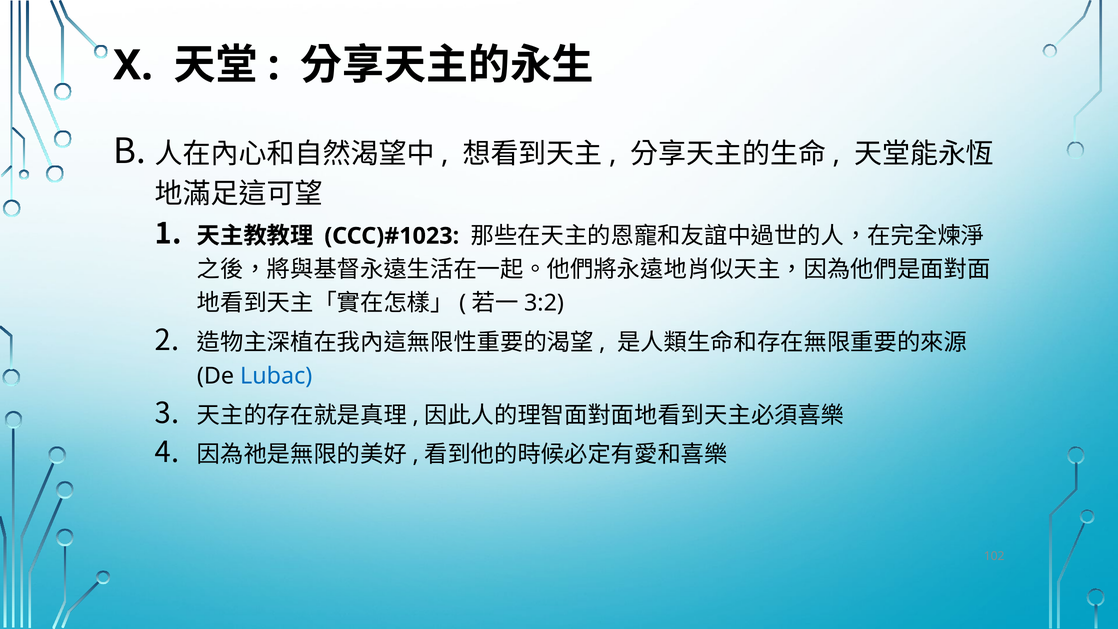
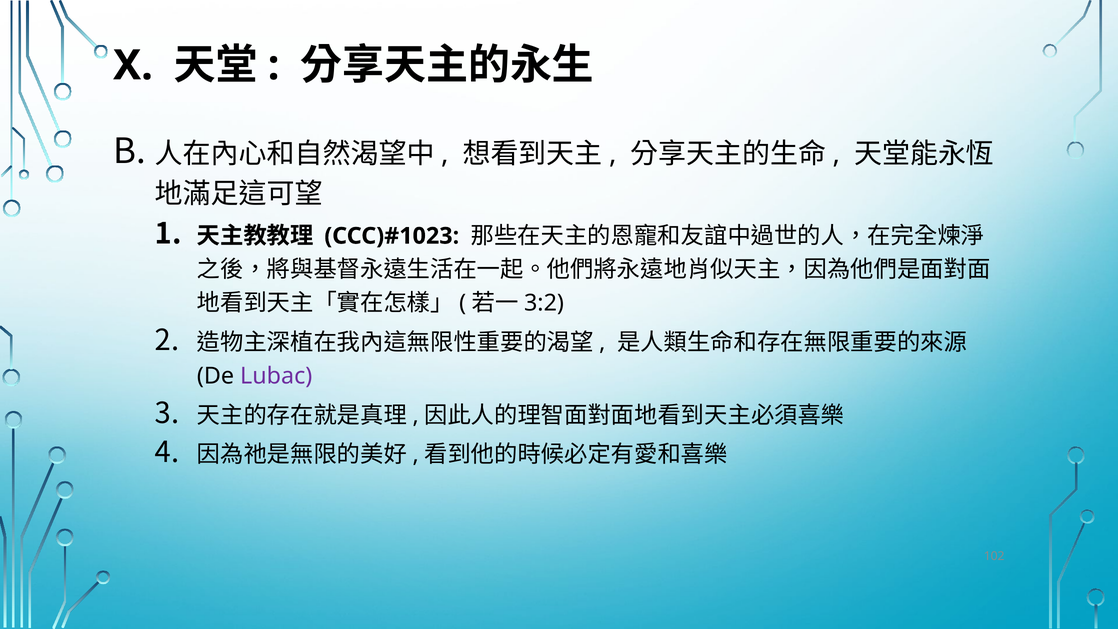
Lubac colour: blue -> purple
